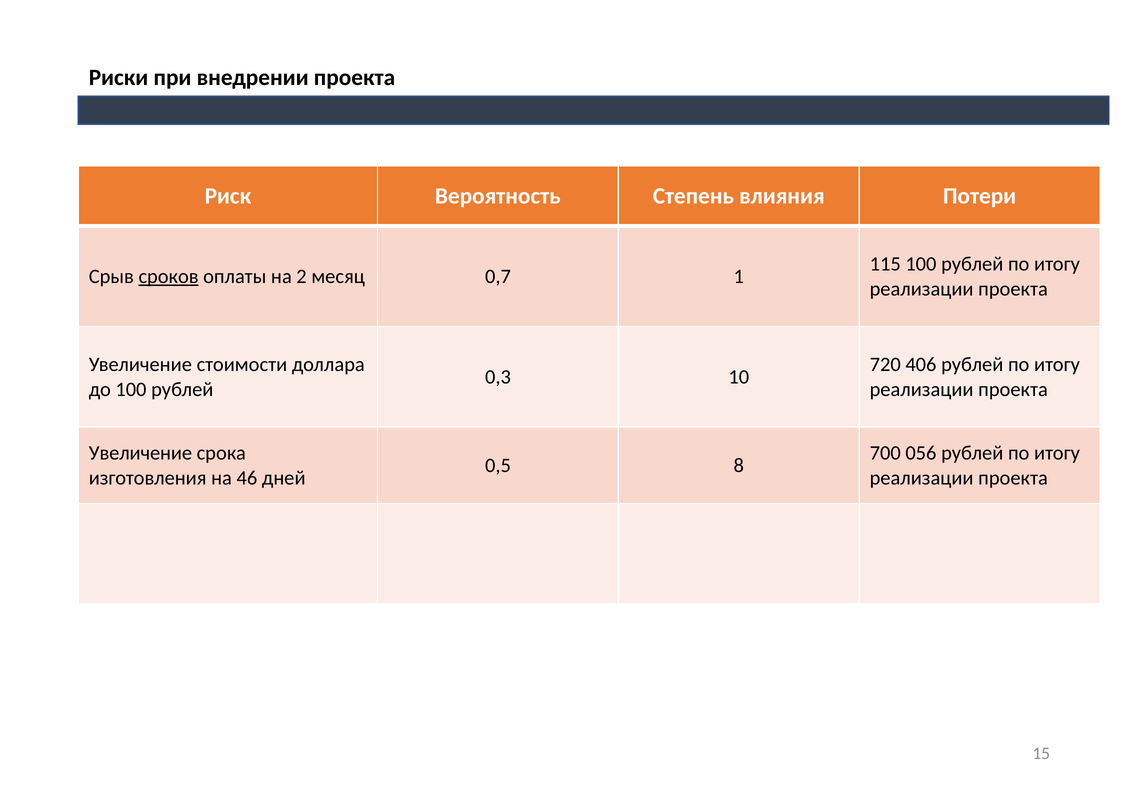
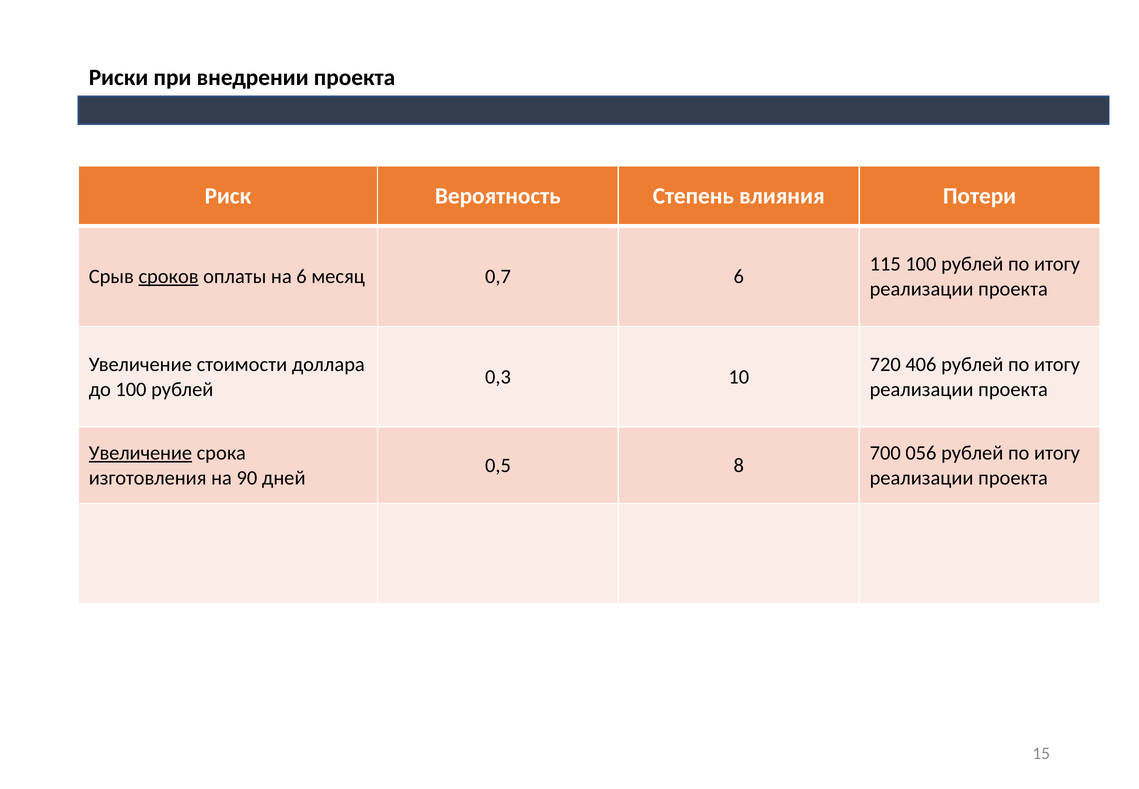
на 2: 2 -> 6
0,7 1: 1 -> 6
Увеличение at (140, 453) underline: none -> present
46: 46 -> 90
